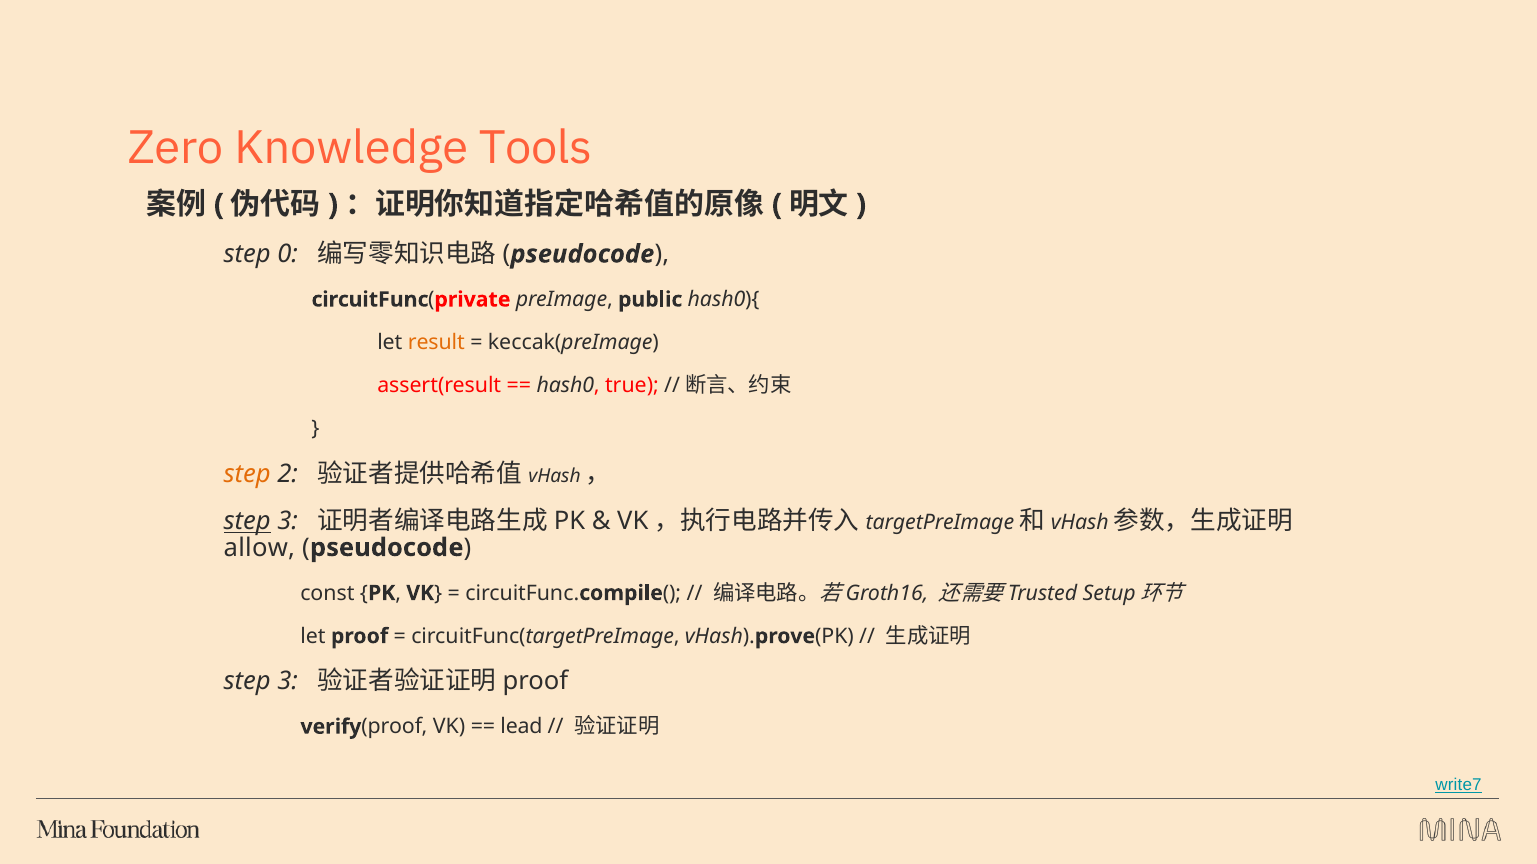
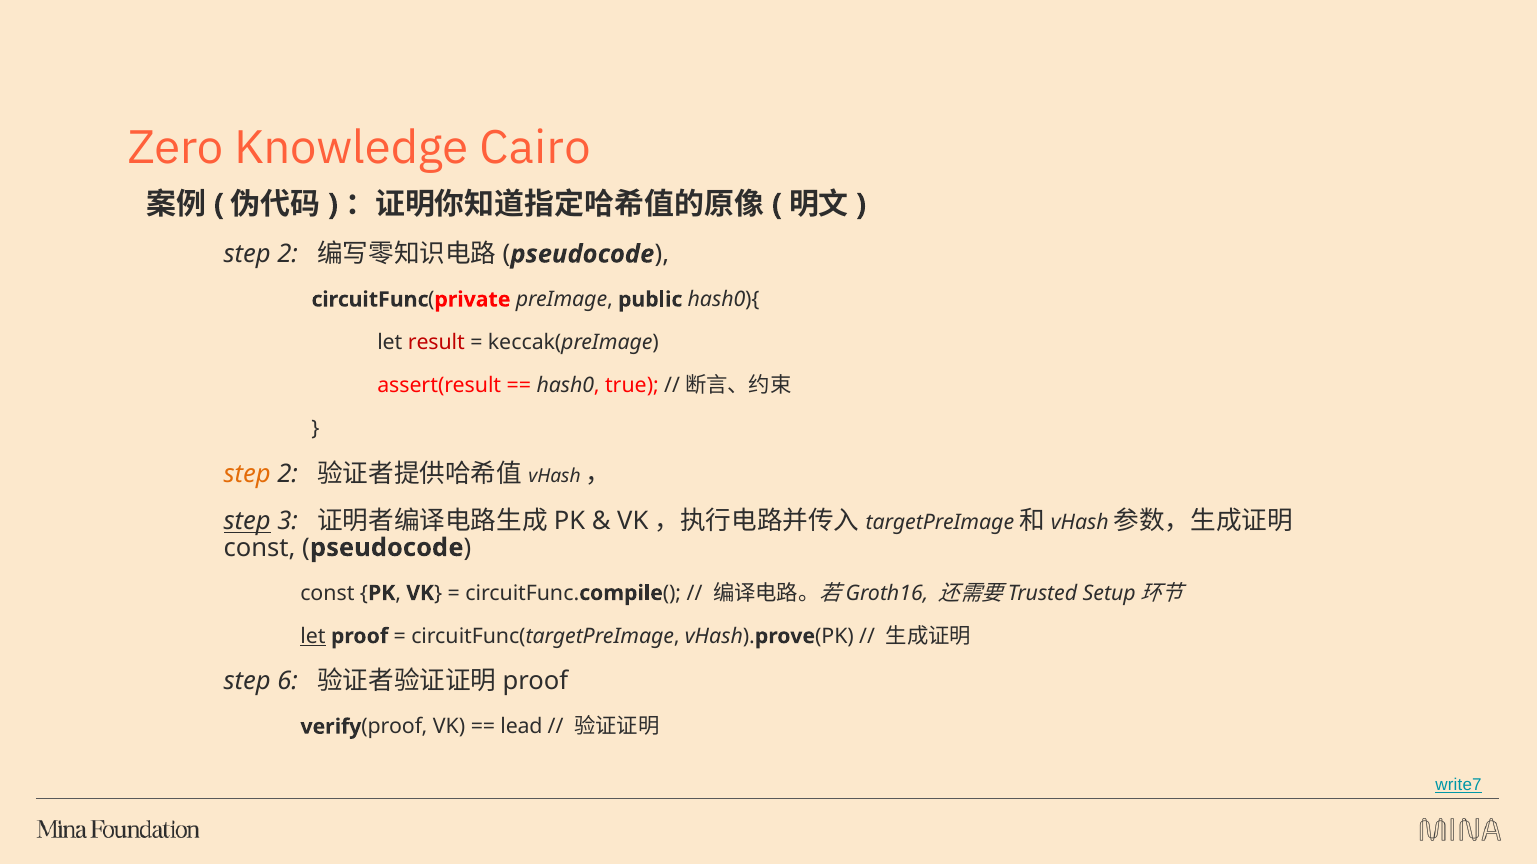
Tools: Tools -> Cairo
0 at (288, 254): 0 -> 2
result colour: orange -> red
allow at (259, 548): allow -> const
let at (313, 637) underline: none -> present
3 at (288, 682): 3 -> 6
